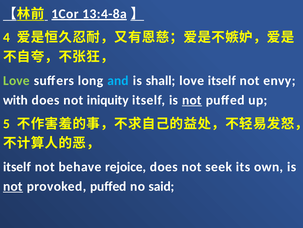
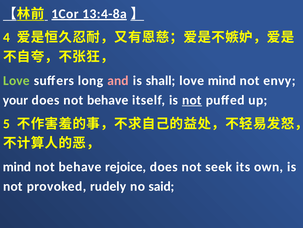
and colour: light blue -> pink
love itself: itself -> mind
with: with -> your
does not iniquity: iniquity -> behave
itself at (17, 166): itself -> mind
not at (13, 186) underline: present -> none
provoked puffed: puffed -> rudely
